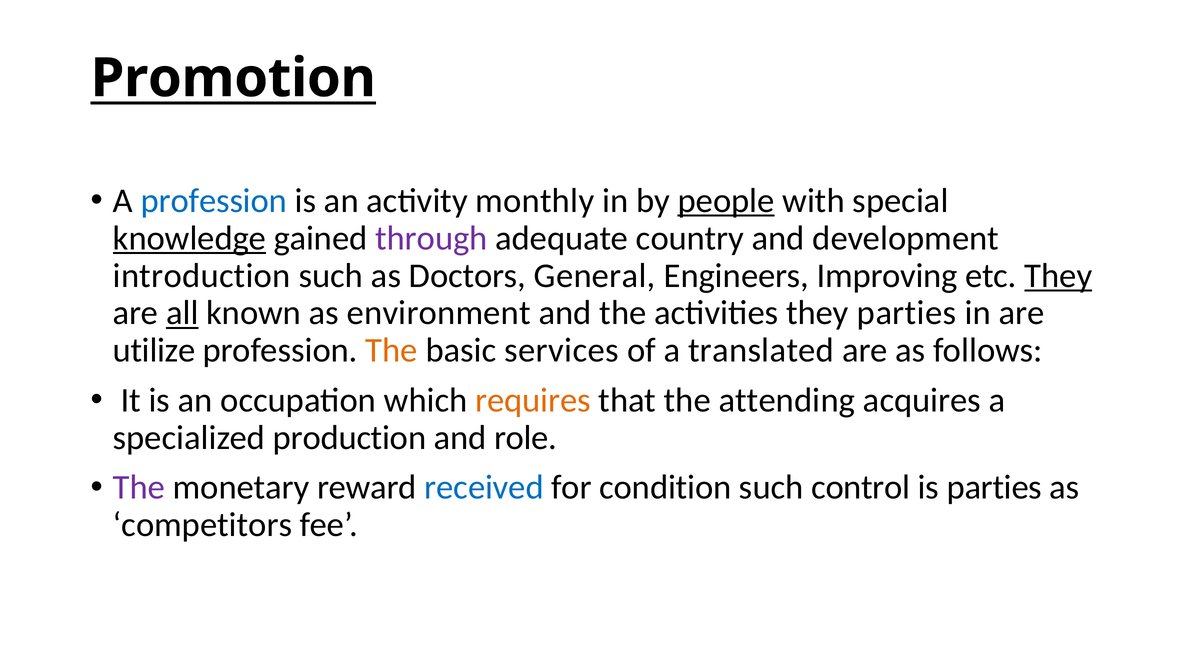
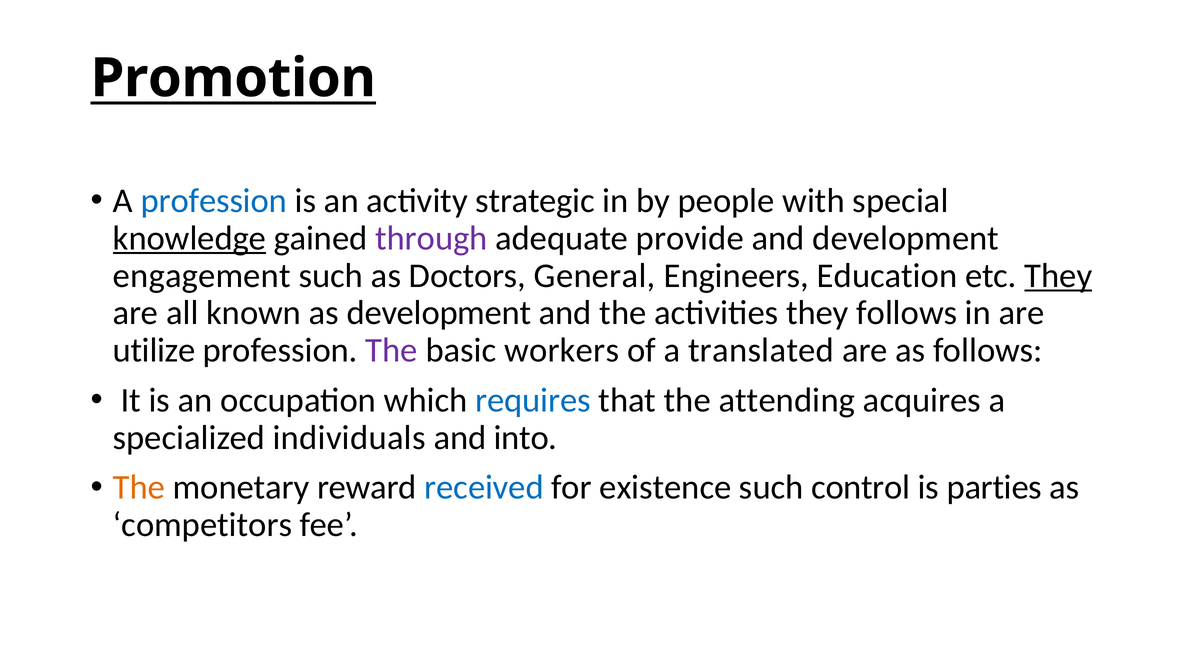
monthly: monthly -> strategic
people underline: present -> none
country: country -> provide
introduction: introduction -> engagement
Improving: Improving -> Education
all underline: present -> none
as environment: environment -> development
they parties: parties -> follows
The at (392, 351) colour: orange -> purple
services: services -> workers
requires colour: orange -> blue
production: production -> individuals
role: role -> into
The at (139, 488) colour: purple -> orange
condition: condition -> existence
